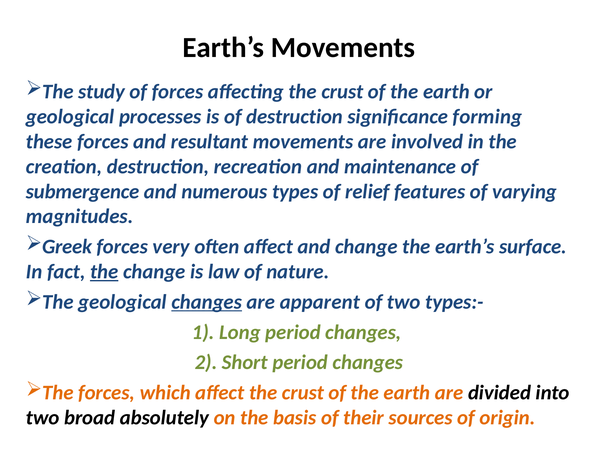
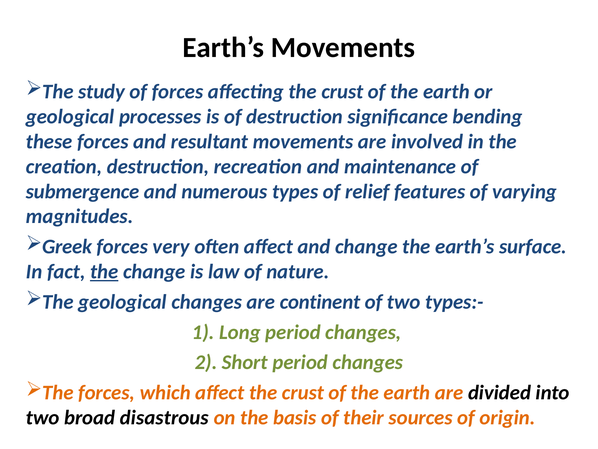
forming: forming -> bending
changes at (207, 302) underline: present -> none
apparent: apparent -> continent
absolutely: absolutely -> disastrous
